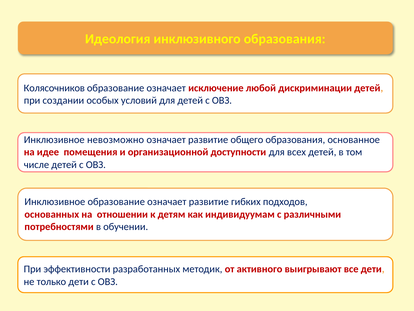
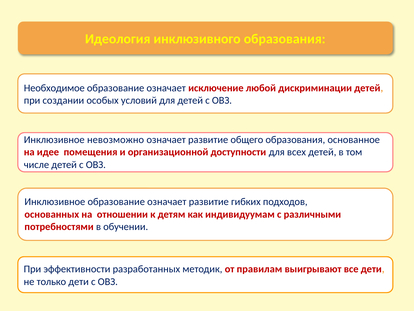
Колясочников: Колясочников -> Необходимое
активного: активного -> правилам
